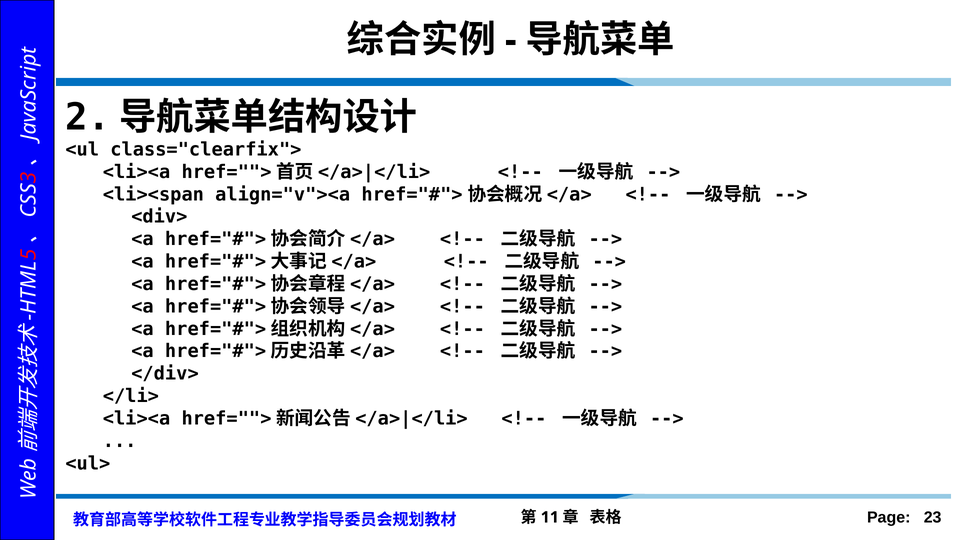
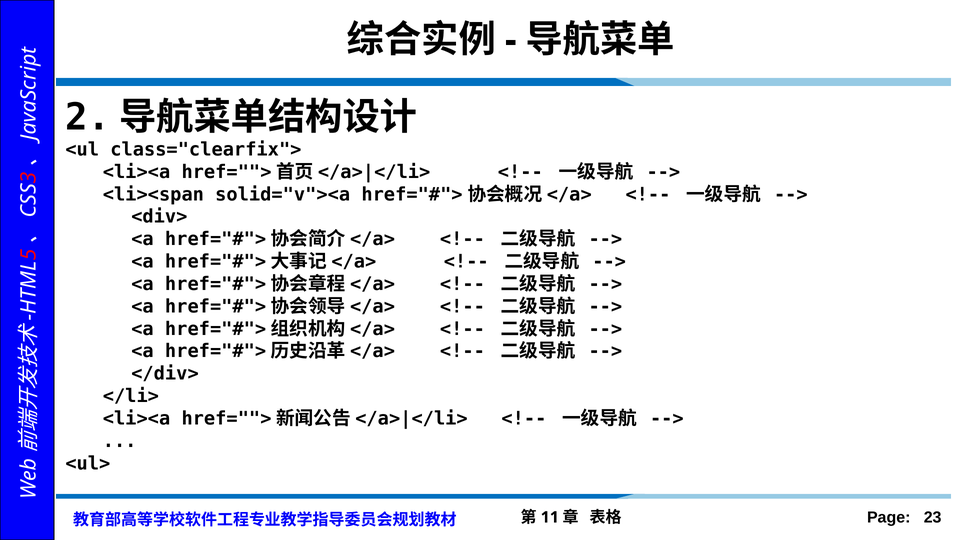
align="v"><a: align="v"><a -> solid="v"><a
